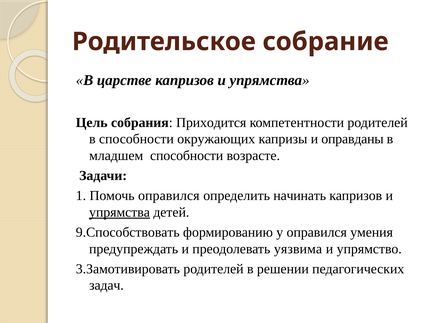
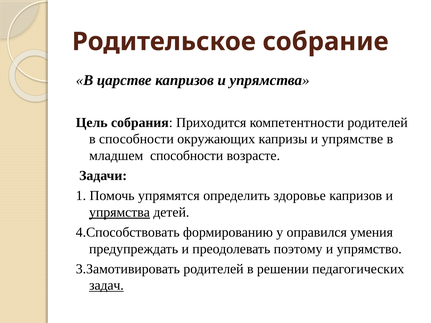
оправданы: оправданы -> упрямстве
Помочь оправился: оправился -> упрямятся
начинать: начинать -> здоровье
9.Способствовать: 9.Способствовать -> 4.Способствовать
уязвима: уязвима -> поэтому
задач underline: none -> present
